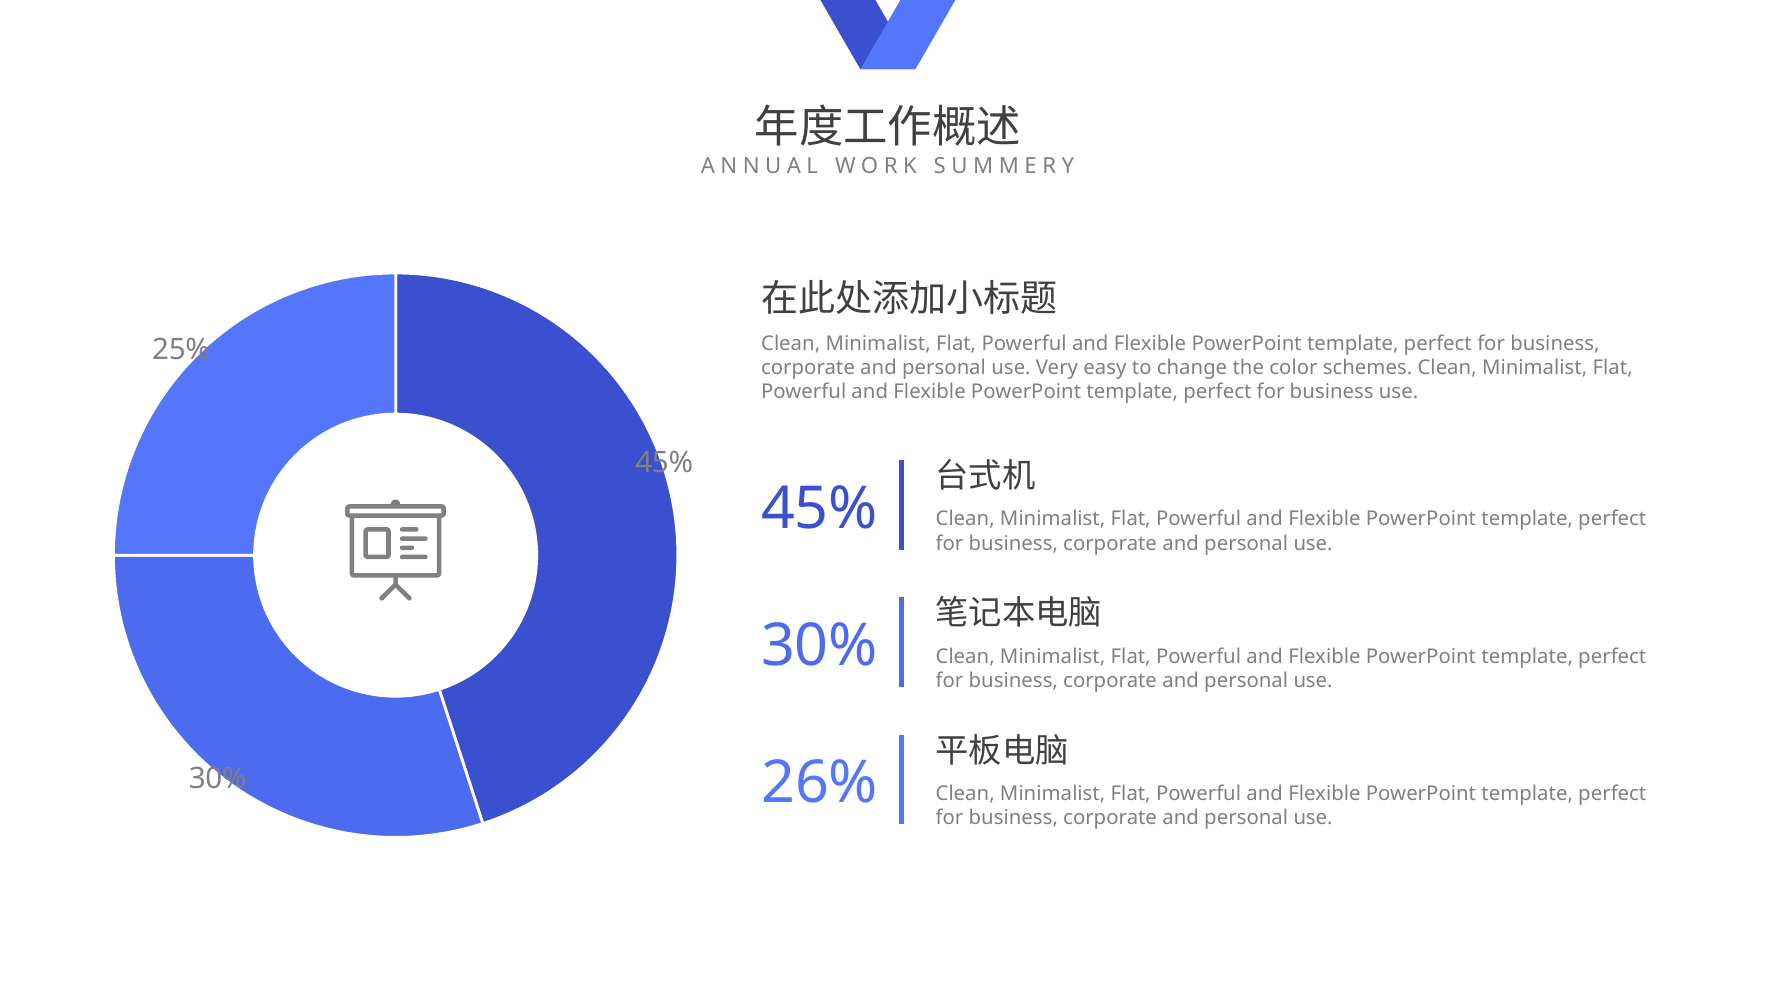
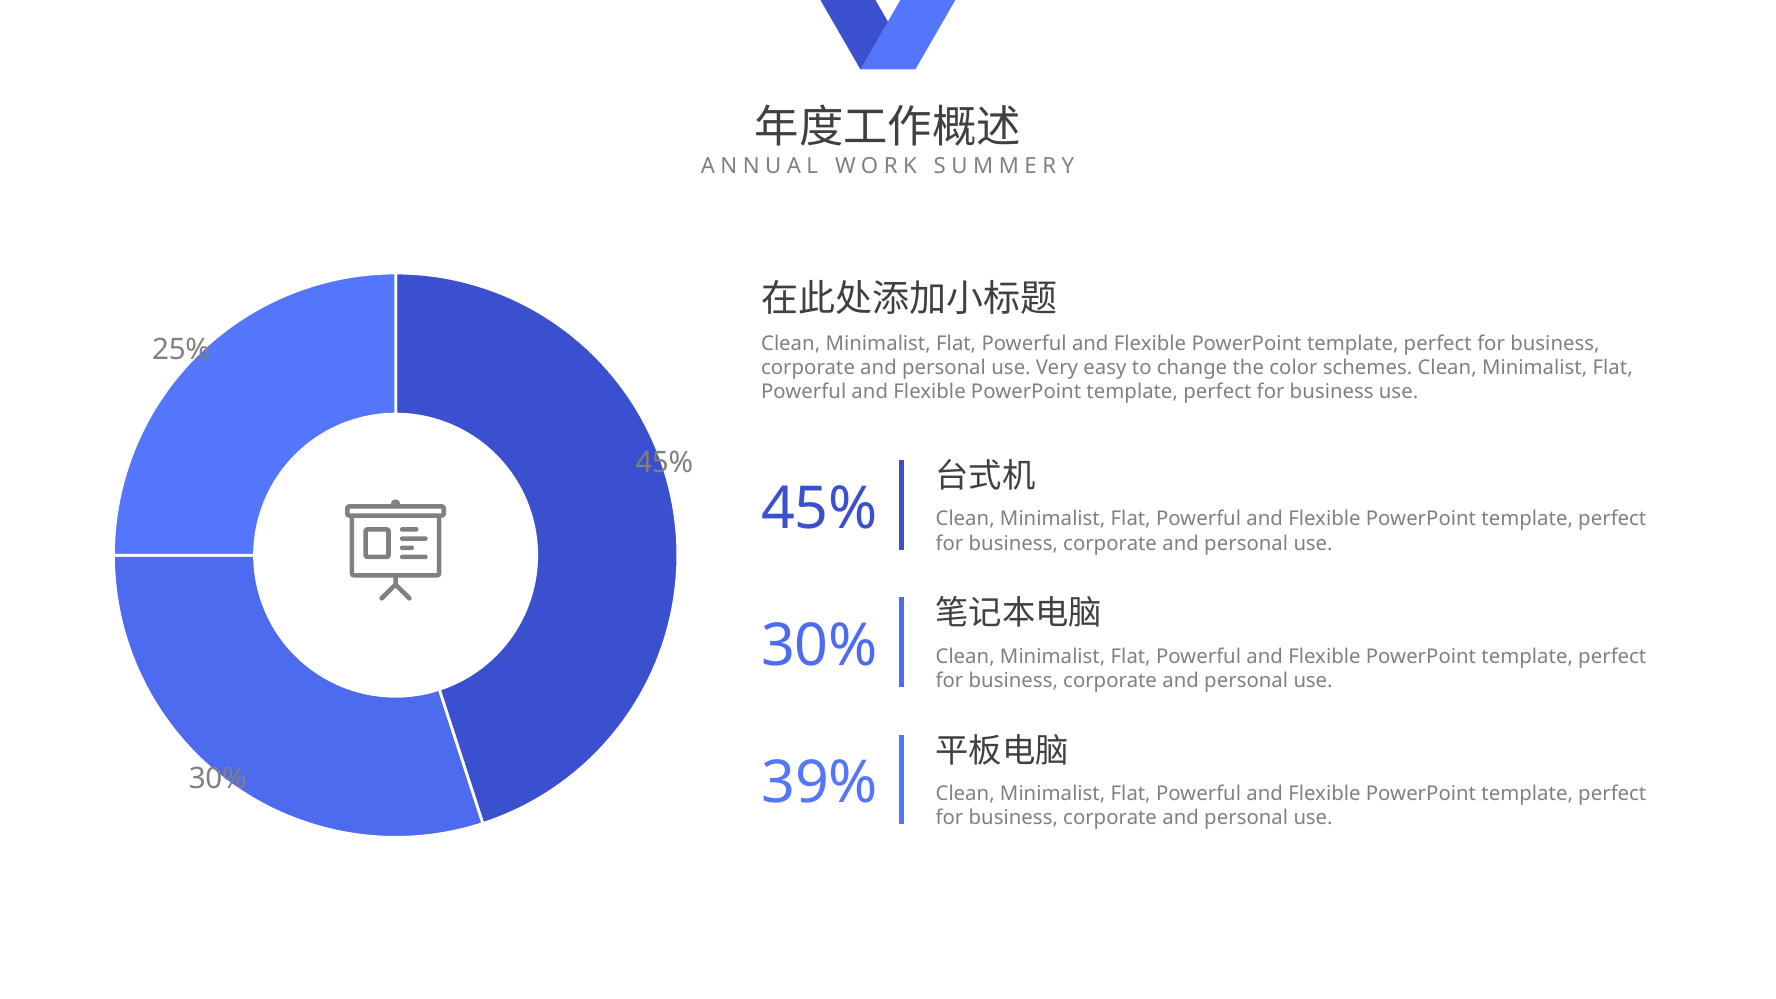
26%: 26% -> 39%
